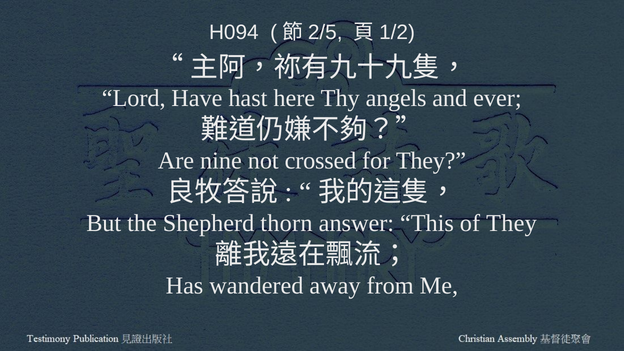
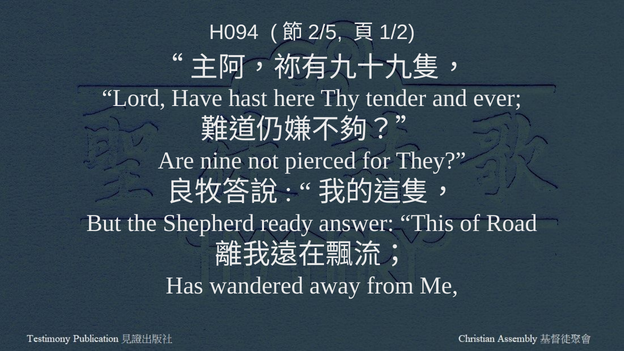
angels: angels -> tender
crossed: crossed -> pierced
thorn: thorn -> ready
of They: They -> Road
